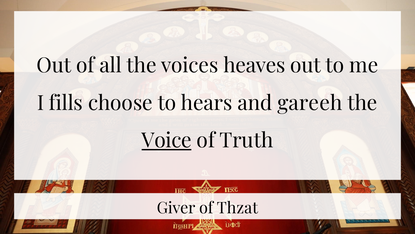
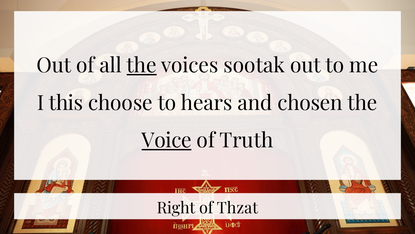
the at (142, 66) underline: none -> present
heaves: heaves -> sootak
fills: fills -> this
gareeh: gareeh -> chosen
Giver: Giver -> Right
